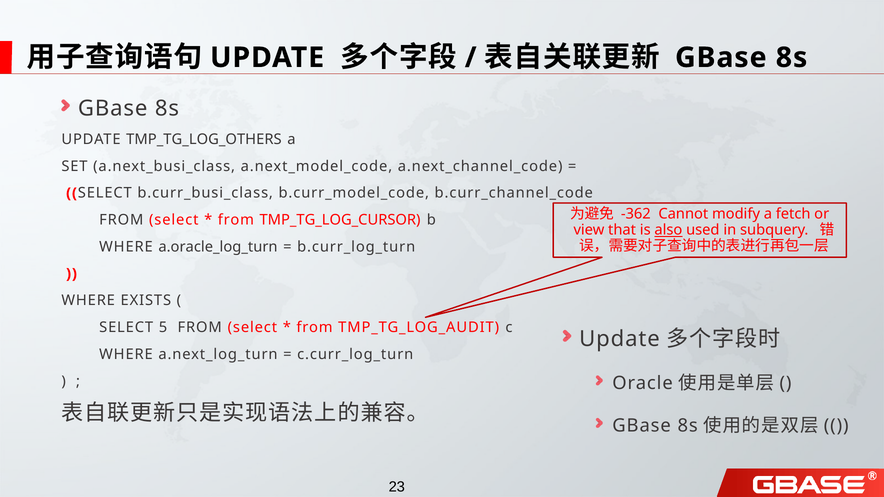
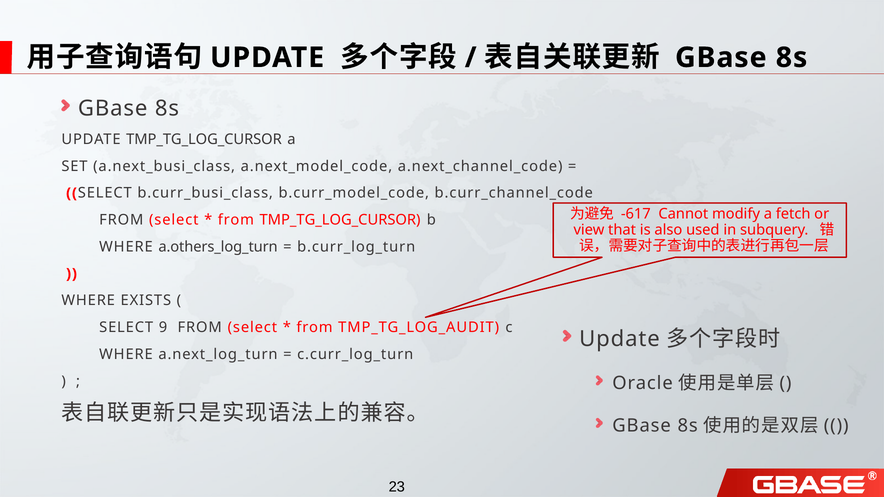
UPDATE TMP_TG_LOG_OTHERS: TMP_TG_LOG_OTHERS -> TMP_TG_LOG_CURSOR
-362: -362 -> -617
also underline: present -> none
a.oracle_log_turn: a.oracle_log_turn -> a.others_log_turn
5: 5 -> 9
